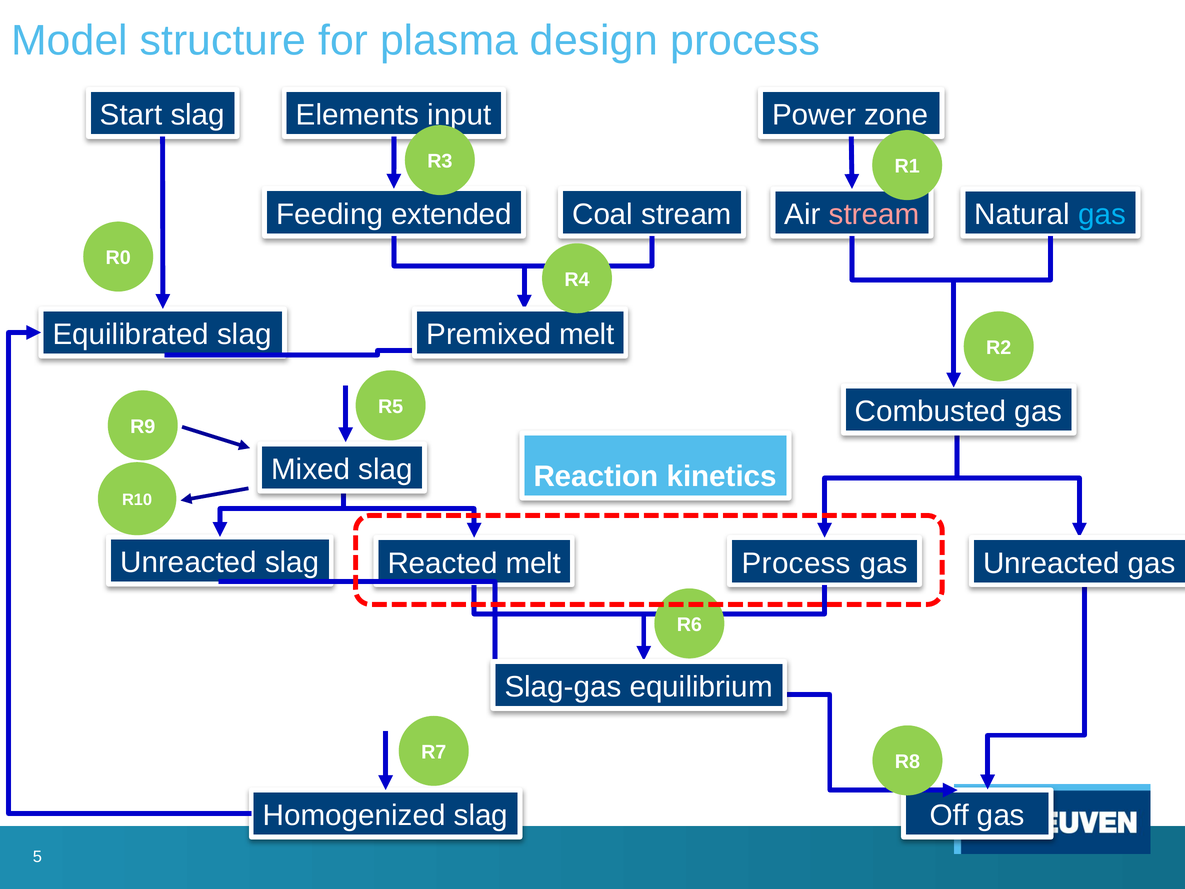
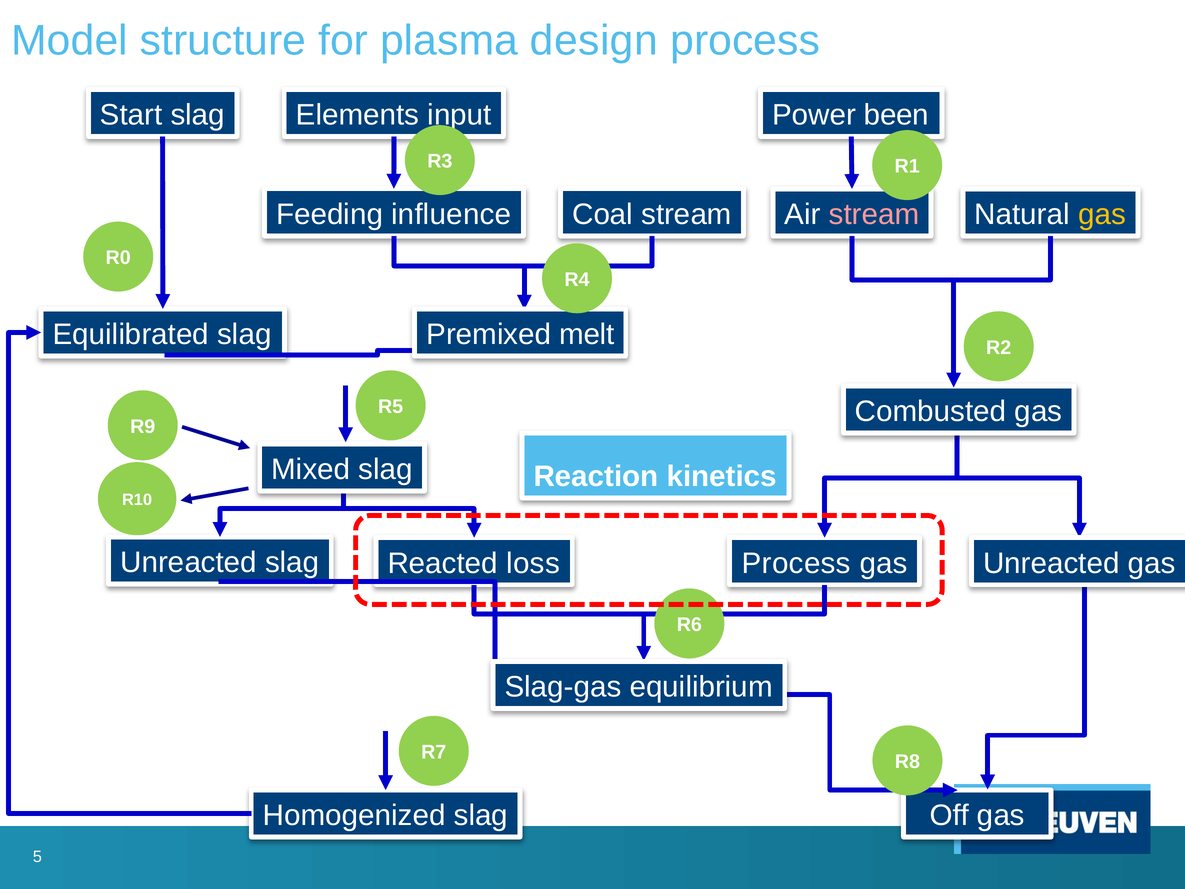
zone: zone -> been
extended: extended -> influence
gas at (1102, 214) colour: light blue -> yellow
Reacted melt: melt -> loss
